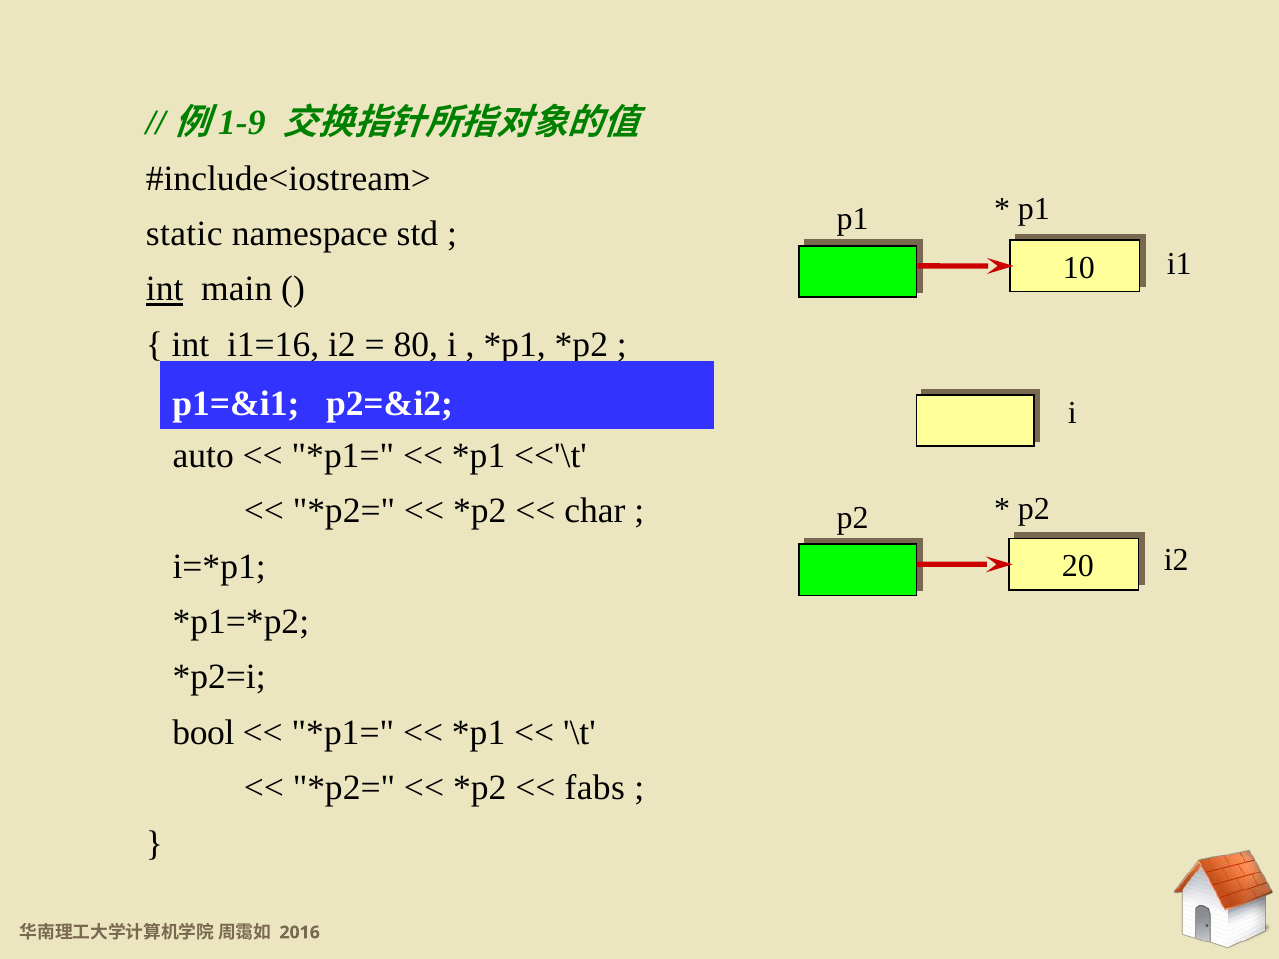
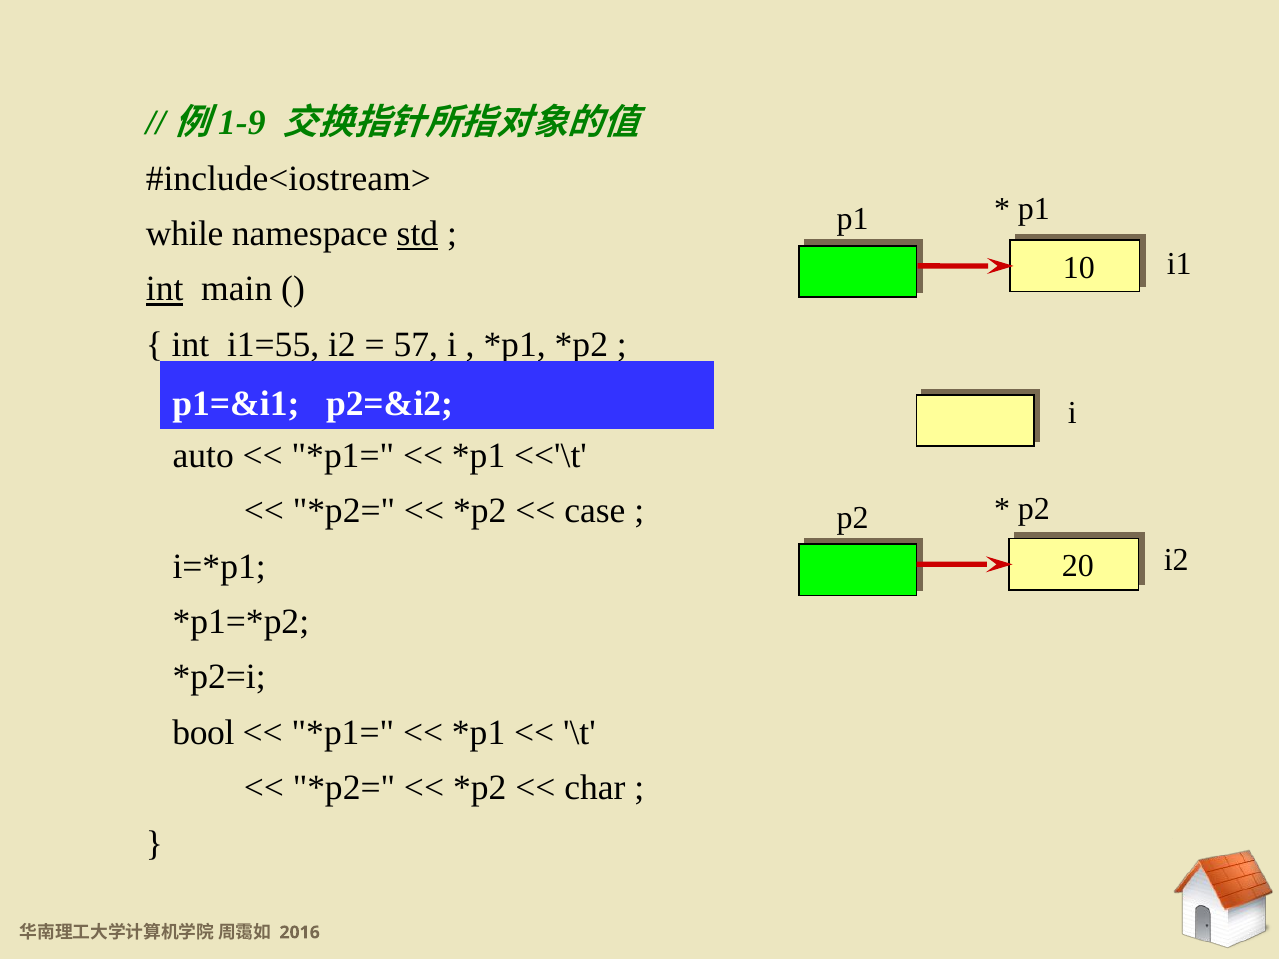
static: static -> while
std underline: none -> present
i1=16: i1=16 -> i1=55
80: 80 -> 57
char: char -> case
fabs: fabs -> char
